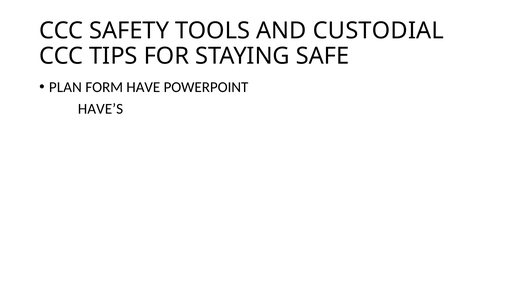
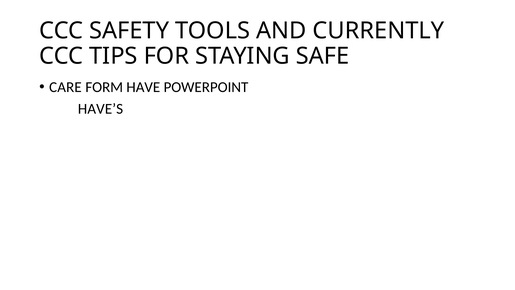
CUSTODIAL: CUSTODIAL -> CURRENTLY
PLAN: PLAN -> CARE
